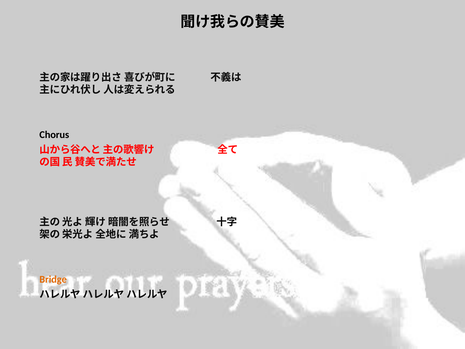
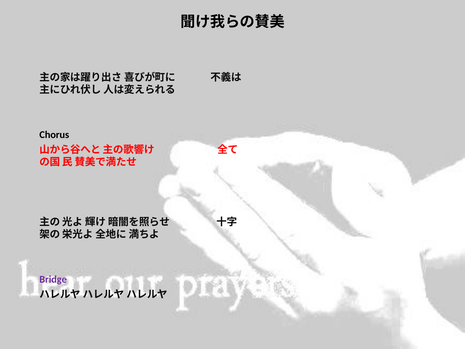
Bridge colour: orange -> purple
